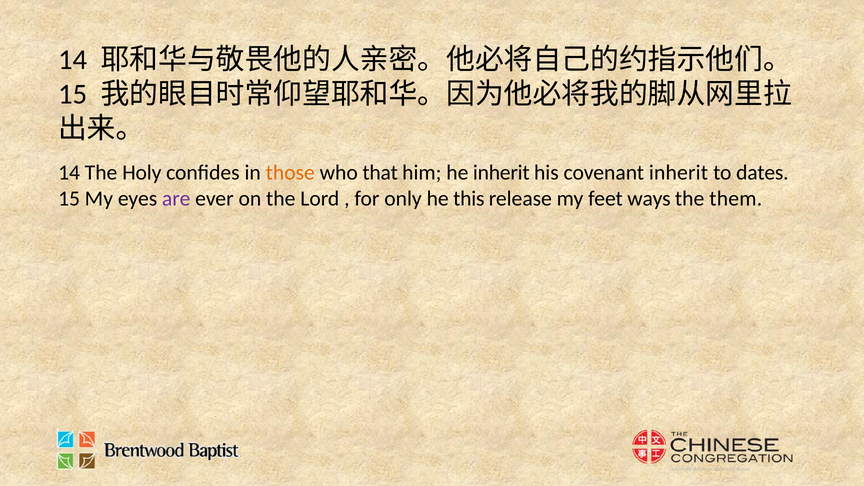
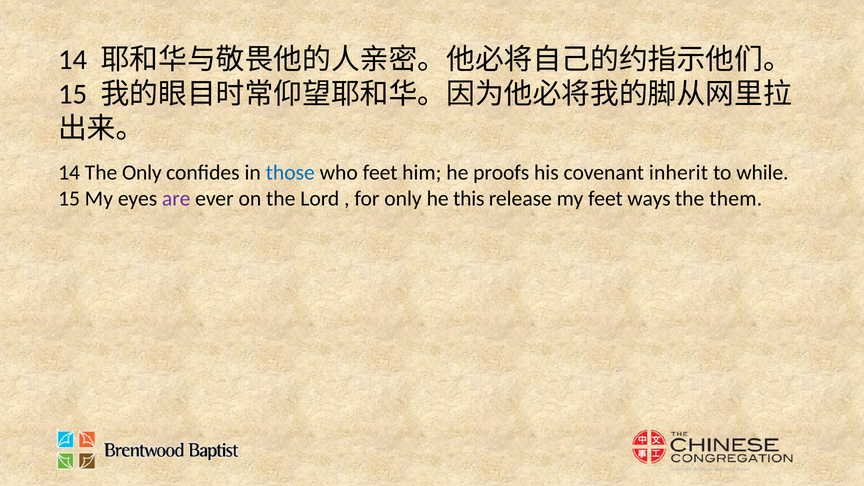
The Holy: Holy -> Only
those colour: orange -> blue
who that: that -> feet
he inherit: inherit -> proofs
dates: dates -> while
